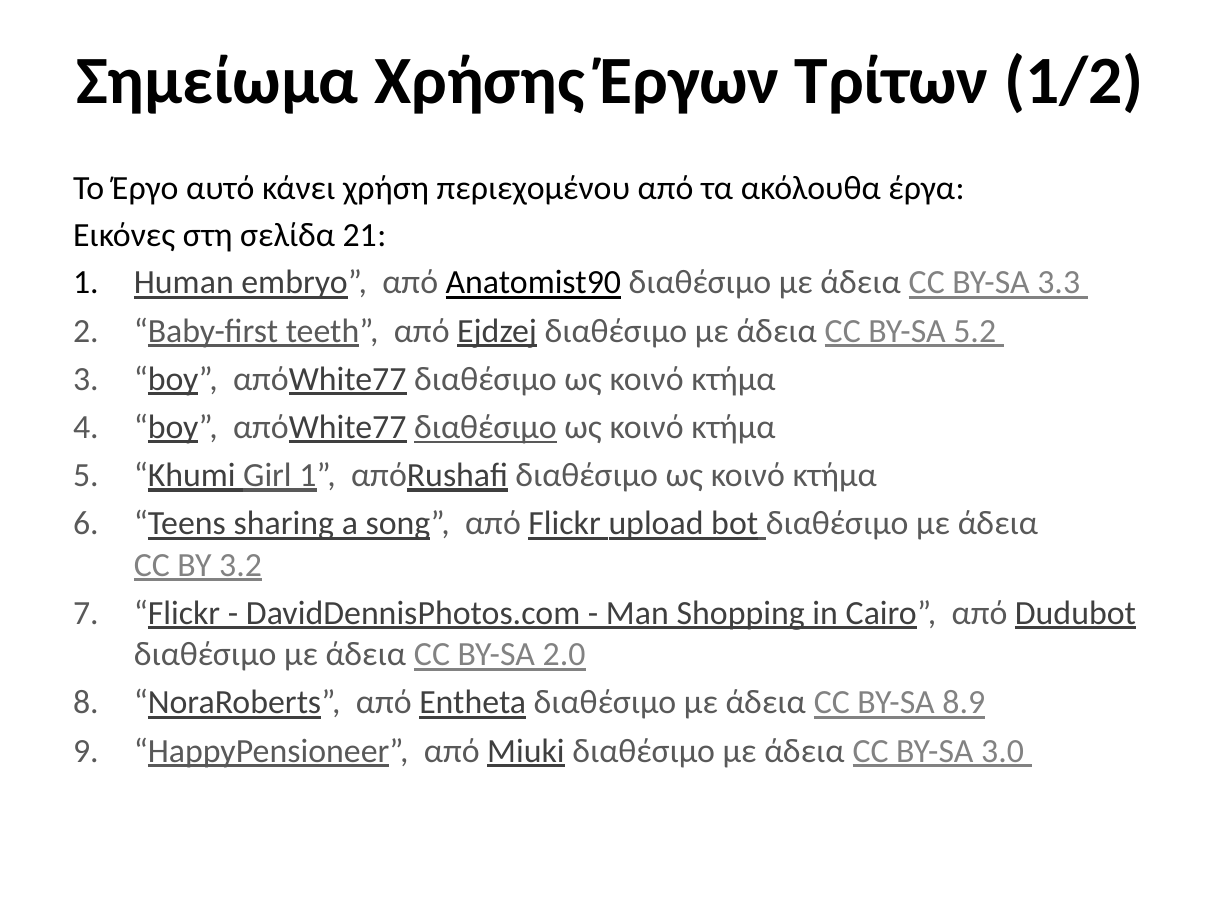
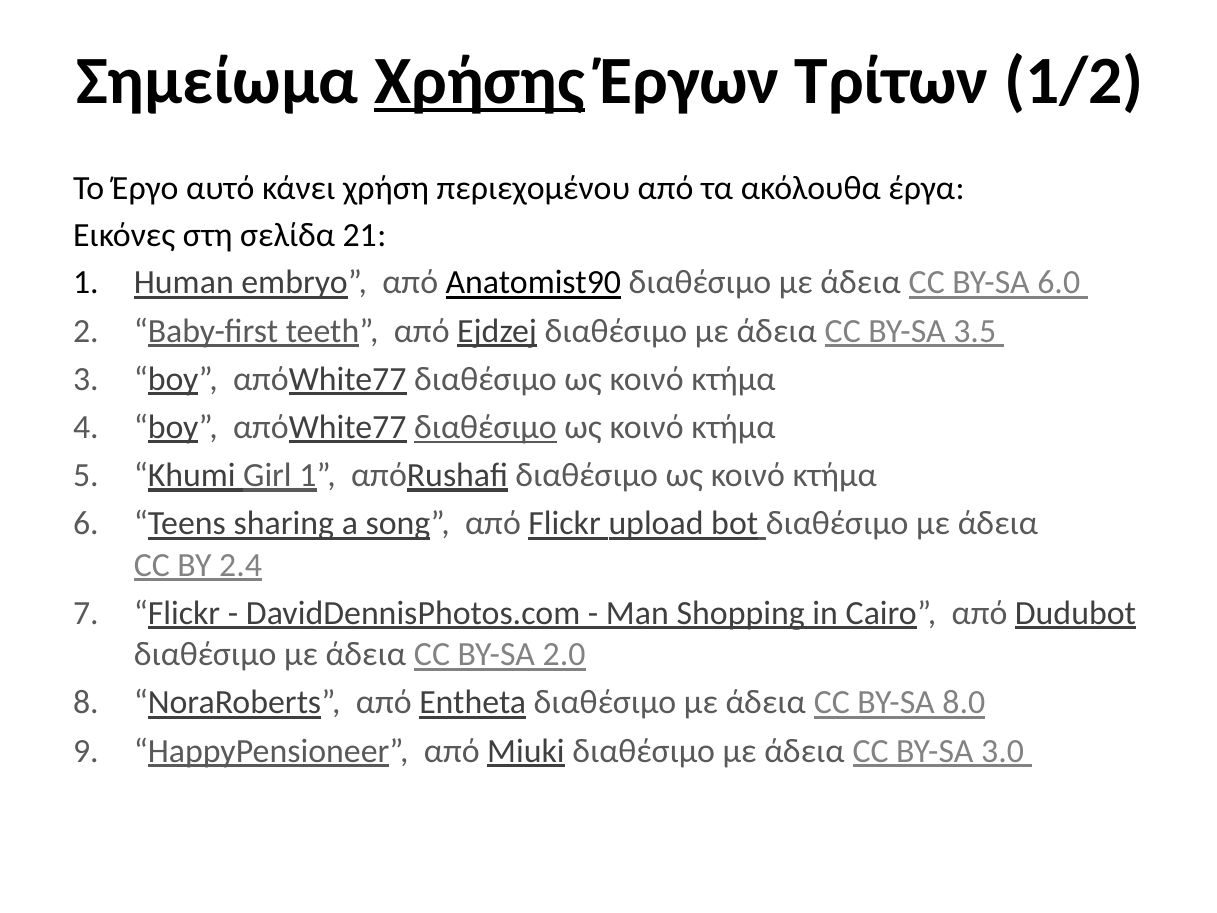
Χρήσης underline: none -> present
3.3: 3.3 -> 6.0
5.2: 5.2 -> 3.5
3.2: 3.2 -> 2.4
8.9: 8.9 -> 8.0
